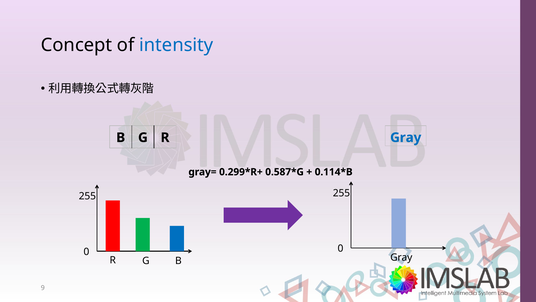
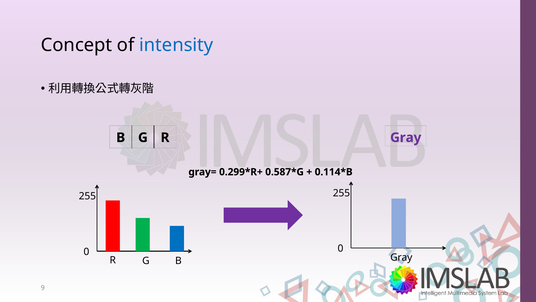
Gray at (406, 137) colour: blue -> purple
